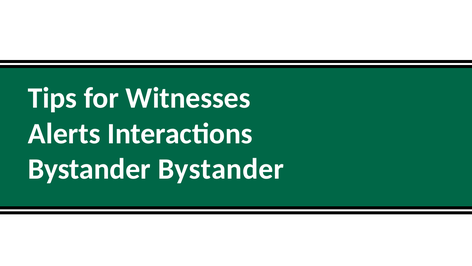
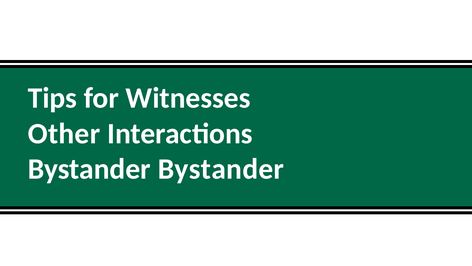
Alerts: Alerts -> Other
